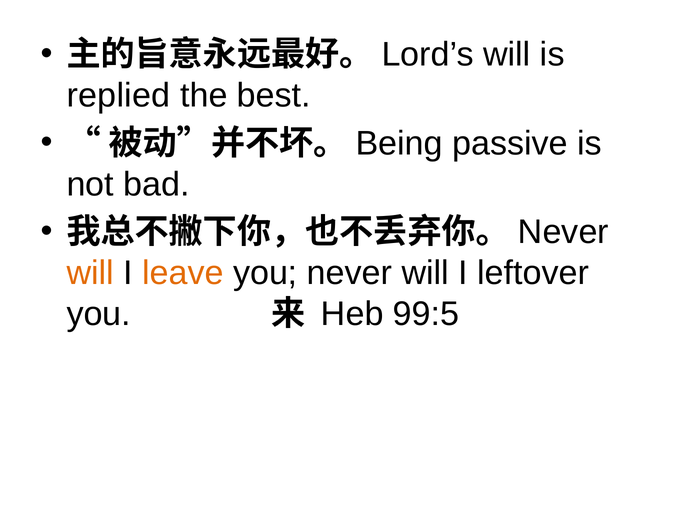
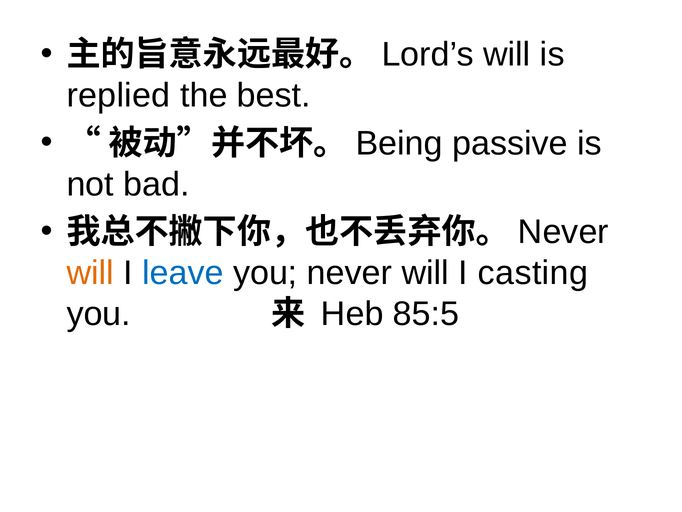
leave colour: orange -> blue
leftover: leftover -> casting
99:5: 99:5 -> 85:5
